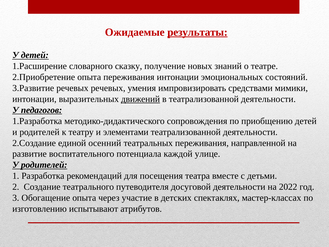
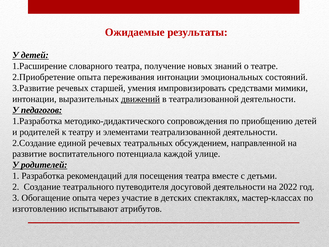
результаты underline: present -> none
словарного сказку: сказку -> театра
речевых речевых: речевых -> старшей
единой осенний: осенний -> речевых
театральных переживания: переживания -> обсуждением
